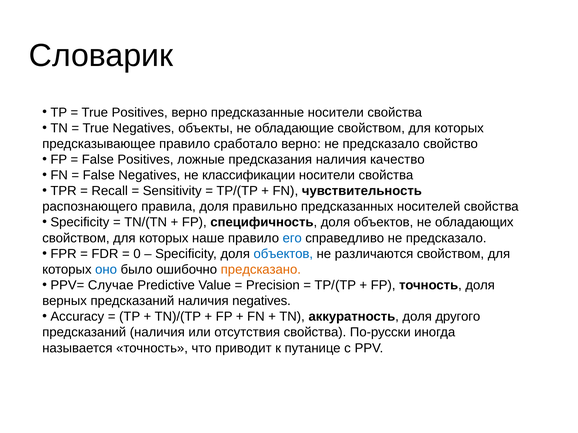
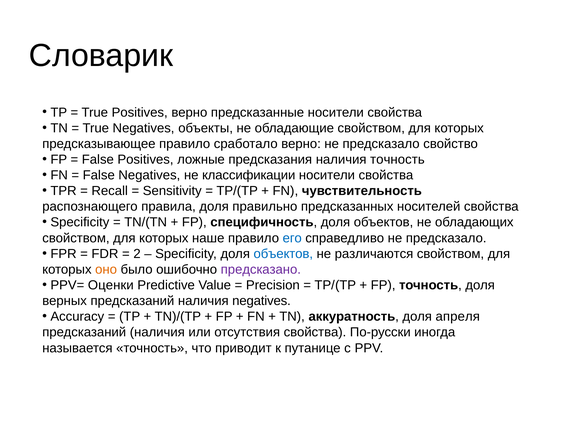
наличия качество: качество -> точность
0: 0 -> 2
оно colour: blue -> orange
предсказано colour: orange -> purple
Случае: Случае -> Оценки
другого: другого -> апреля
